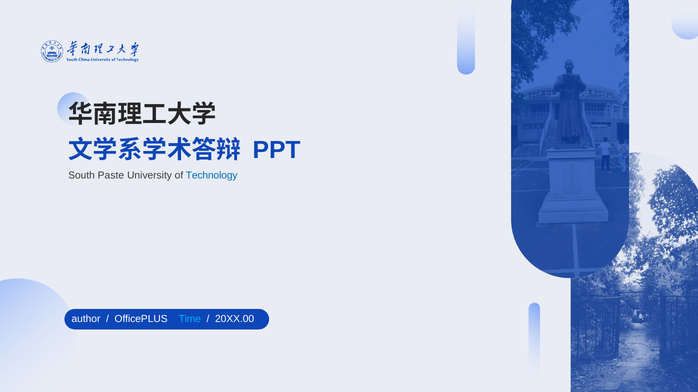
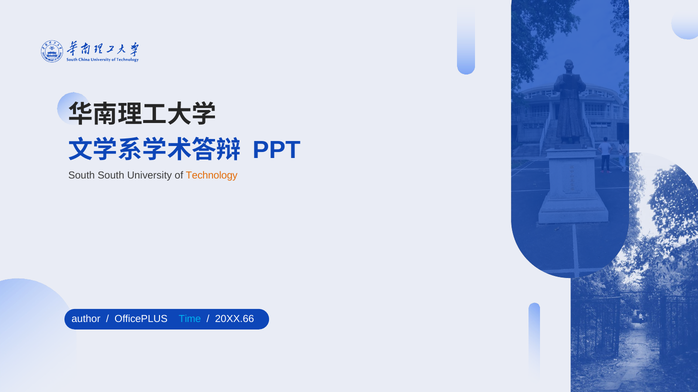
South Paste: Paste -> South
Technology colour: blue -> orange
20XX.00: 20XX.00 -> 20XX.66
